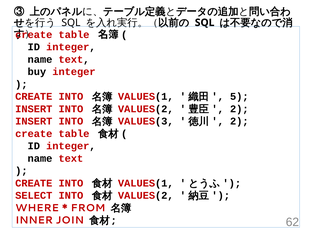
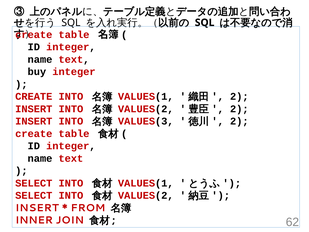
5 at (239, 96): 5 -> 2
CREATE at (34, 183): CREATE -> SELECT
WHERE at (37, 208): WHERE -> INSERT
